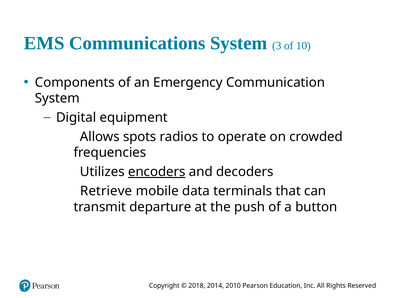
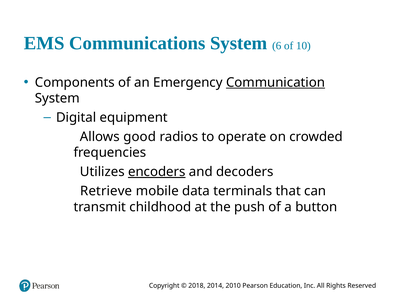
3: 3 -> 6
Communication underline: none -> present
spots: spots -> good
departure: departure -> childhood
